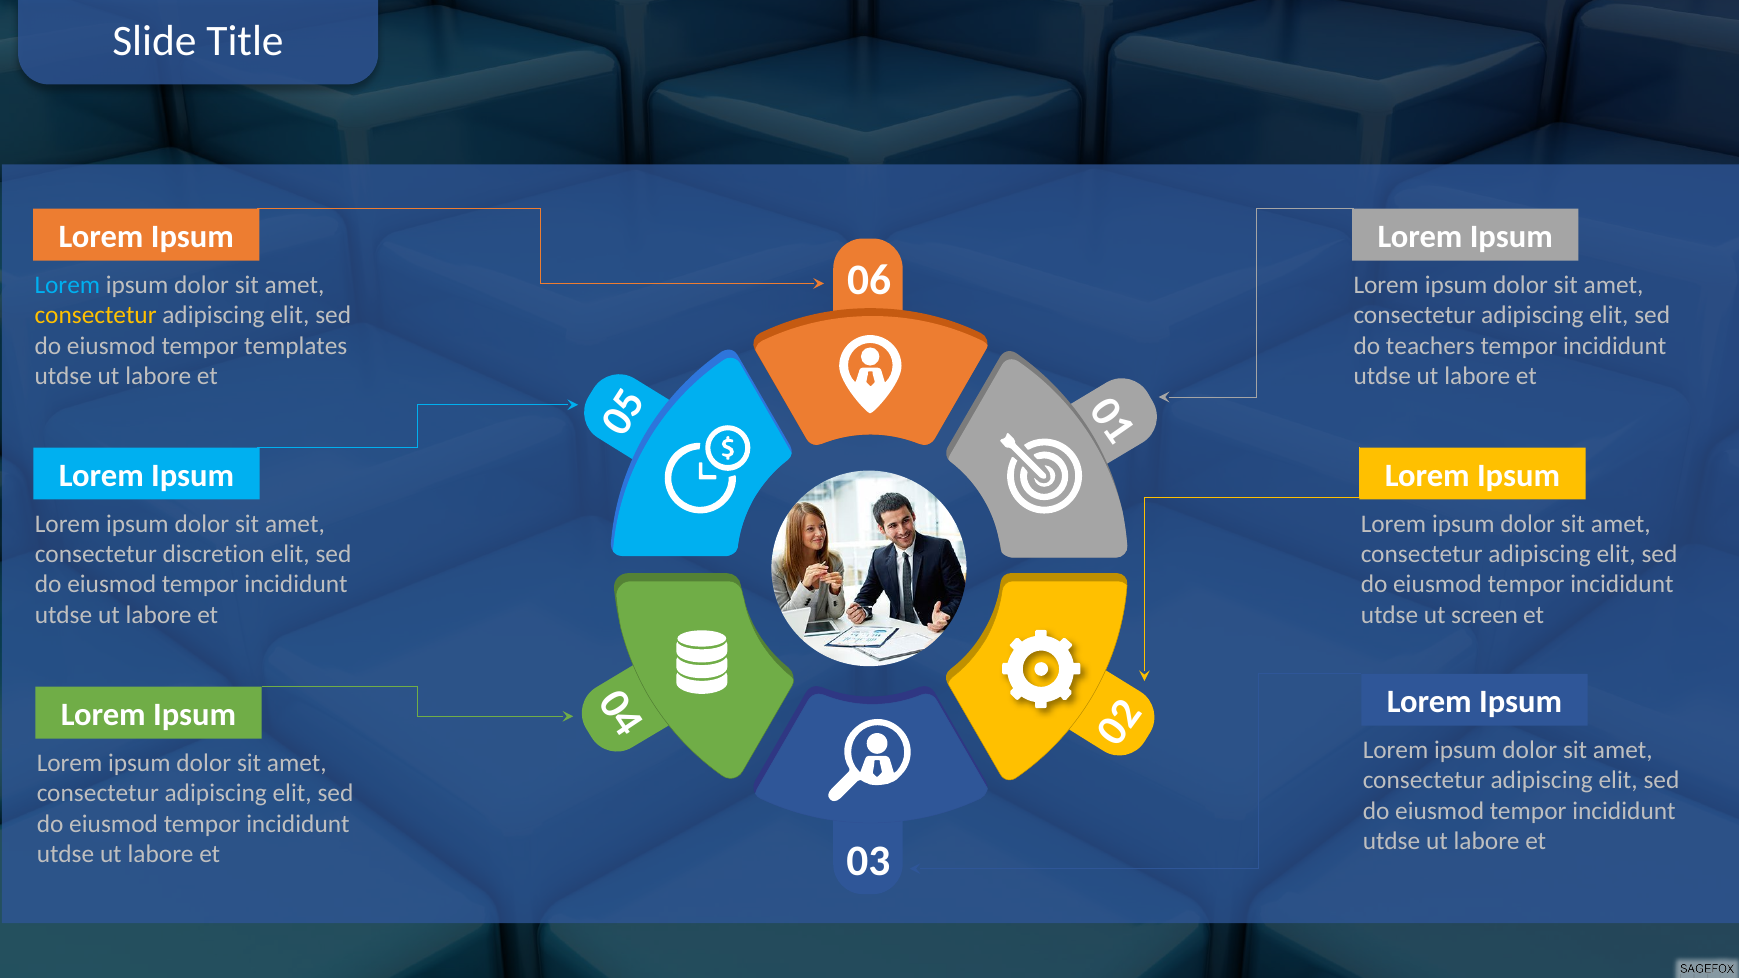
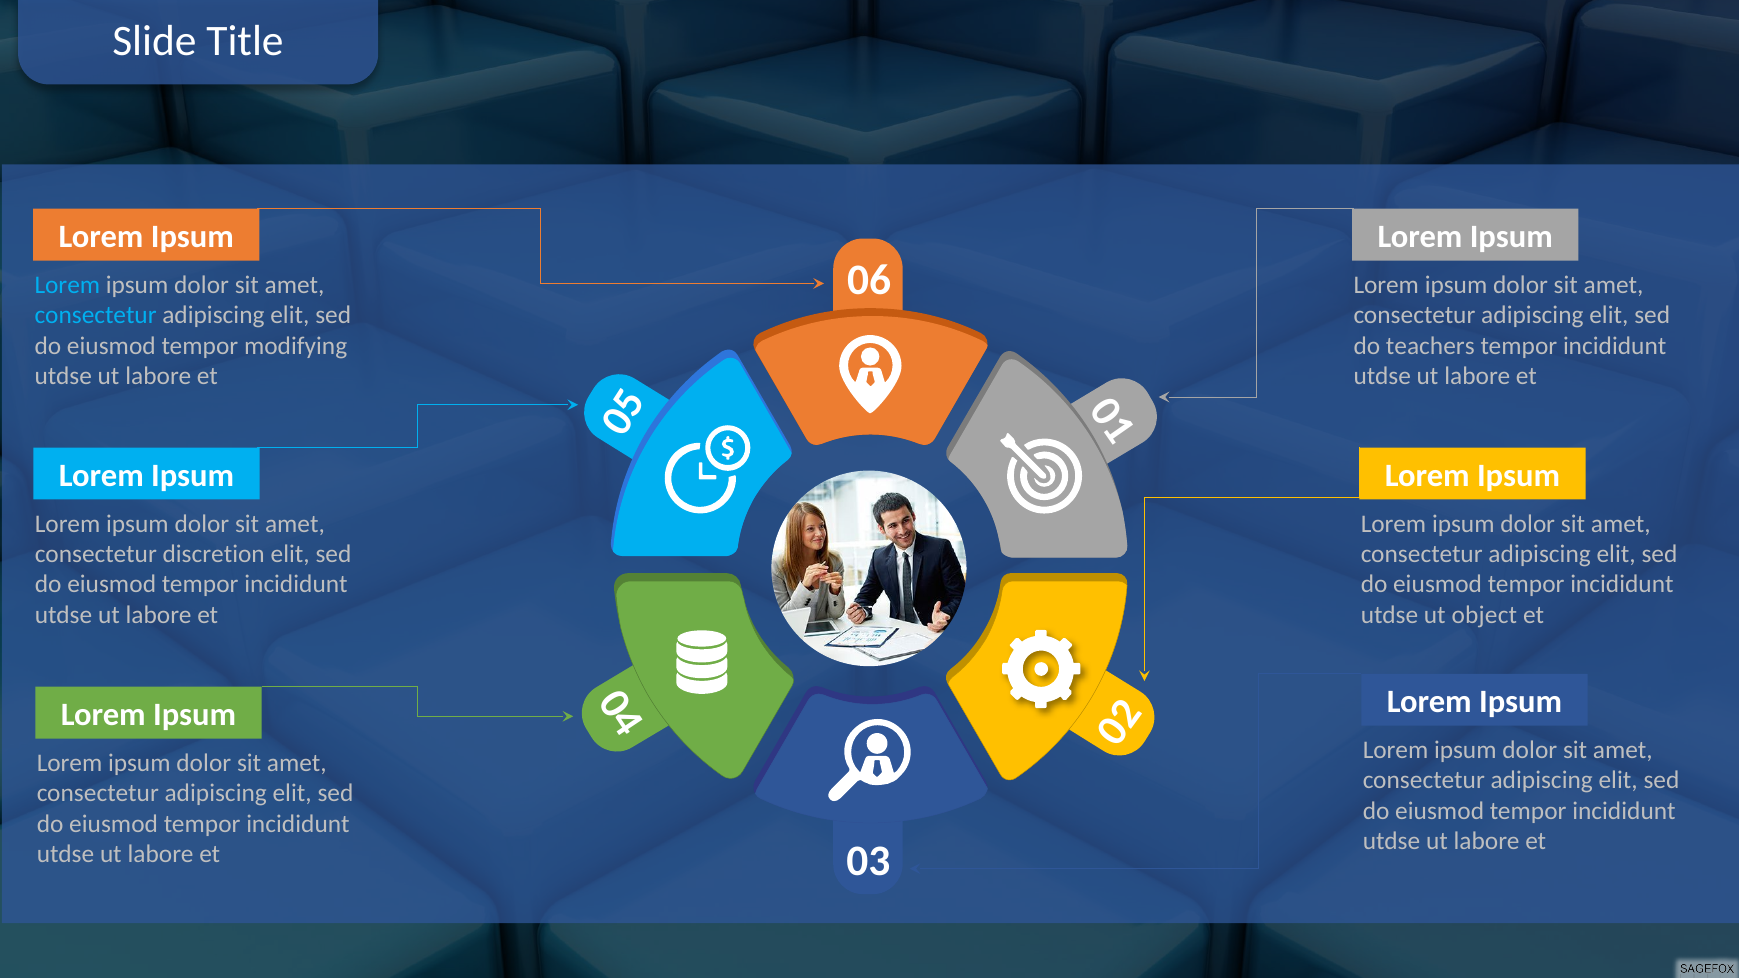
consectetur at (96, 315) colour: yellow -> light blue
templates: templates -> modifying
screen: screen -> object
